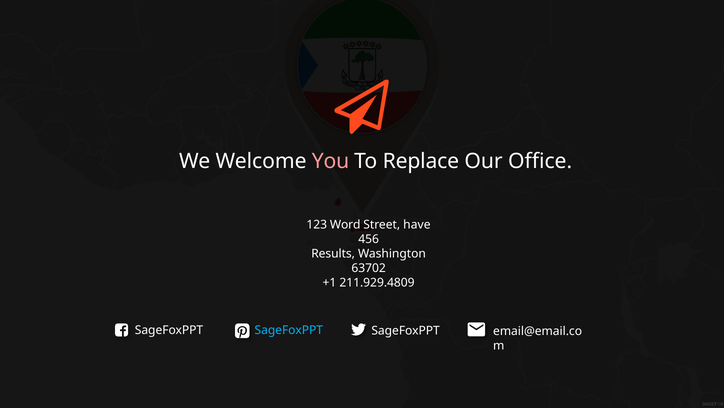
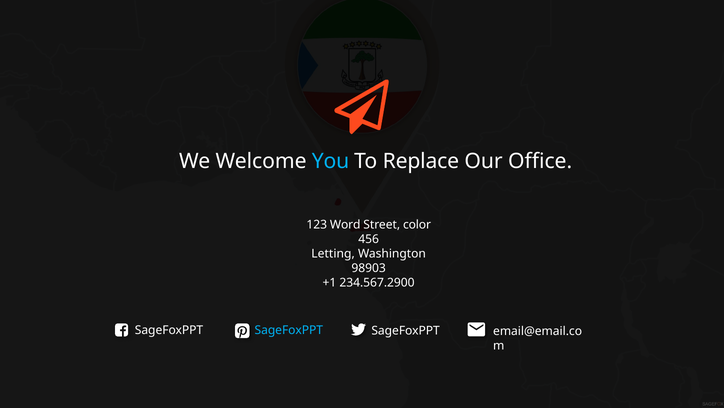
You colour: pink -> light blue
have: have -> color
Results: Results -> Letting
63702: 63702 -> 98903
211.929.4809: 211.929.4809 -> 234.567.2900
